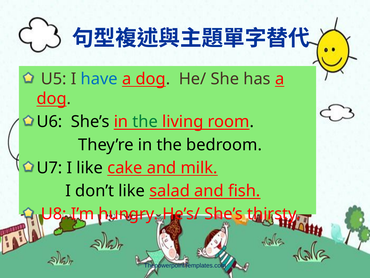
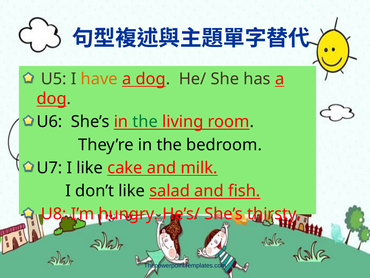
have colour: blue -> orange
